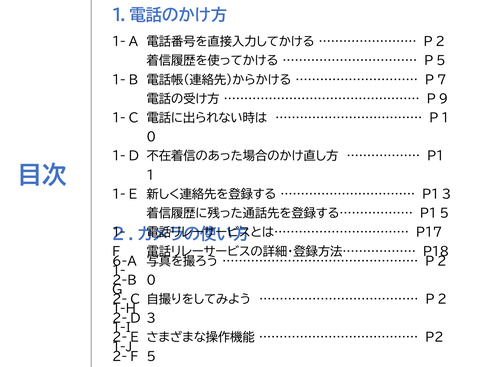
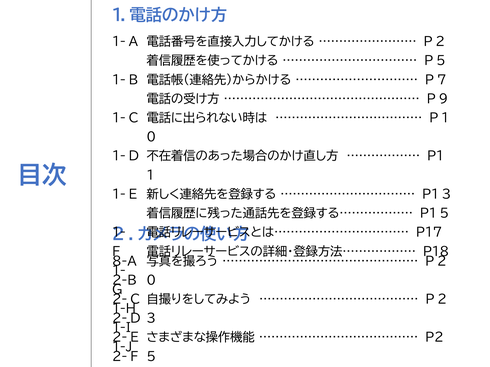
6-A: 6-A -> 8-A
